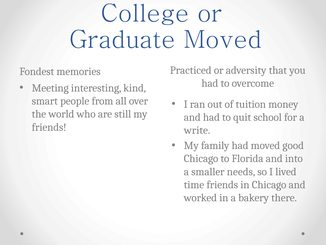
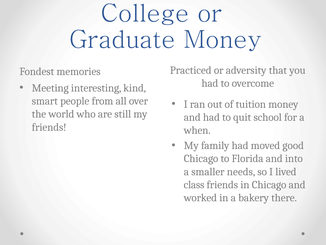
Graduate Moved: Moved -> Money
write: write -> when
time: time -> class
